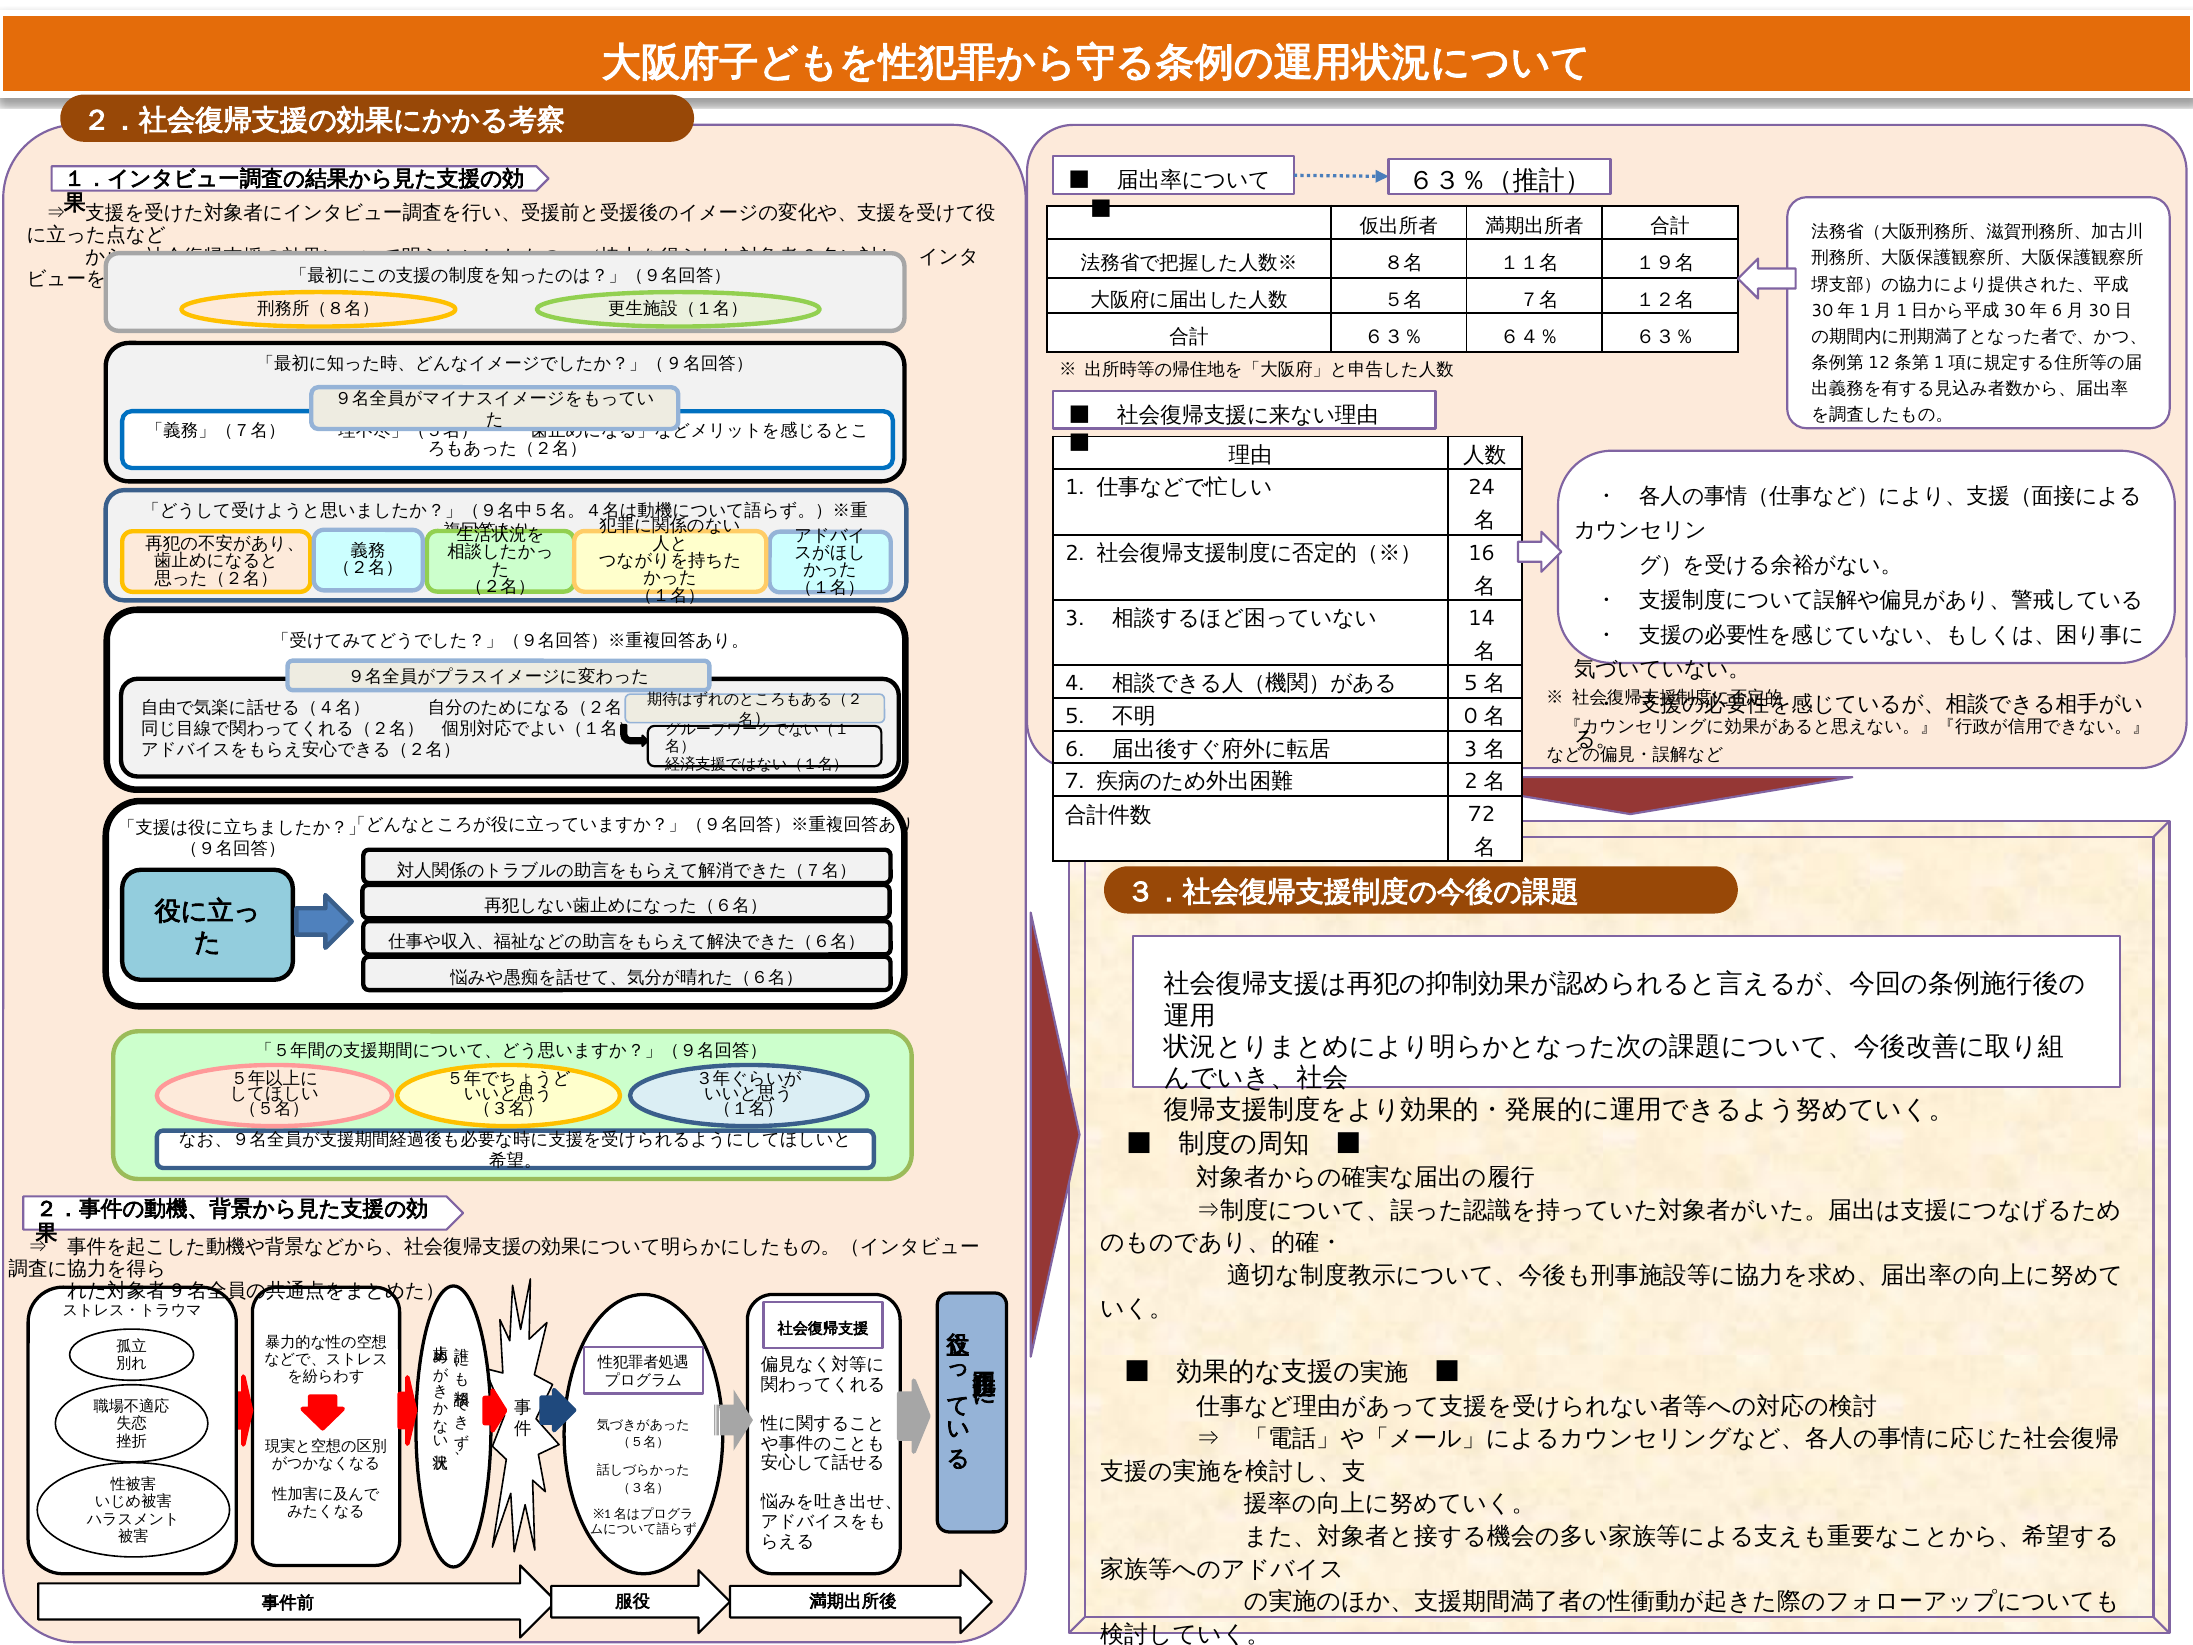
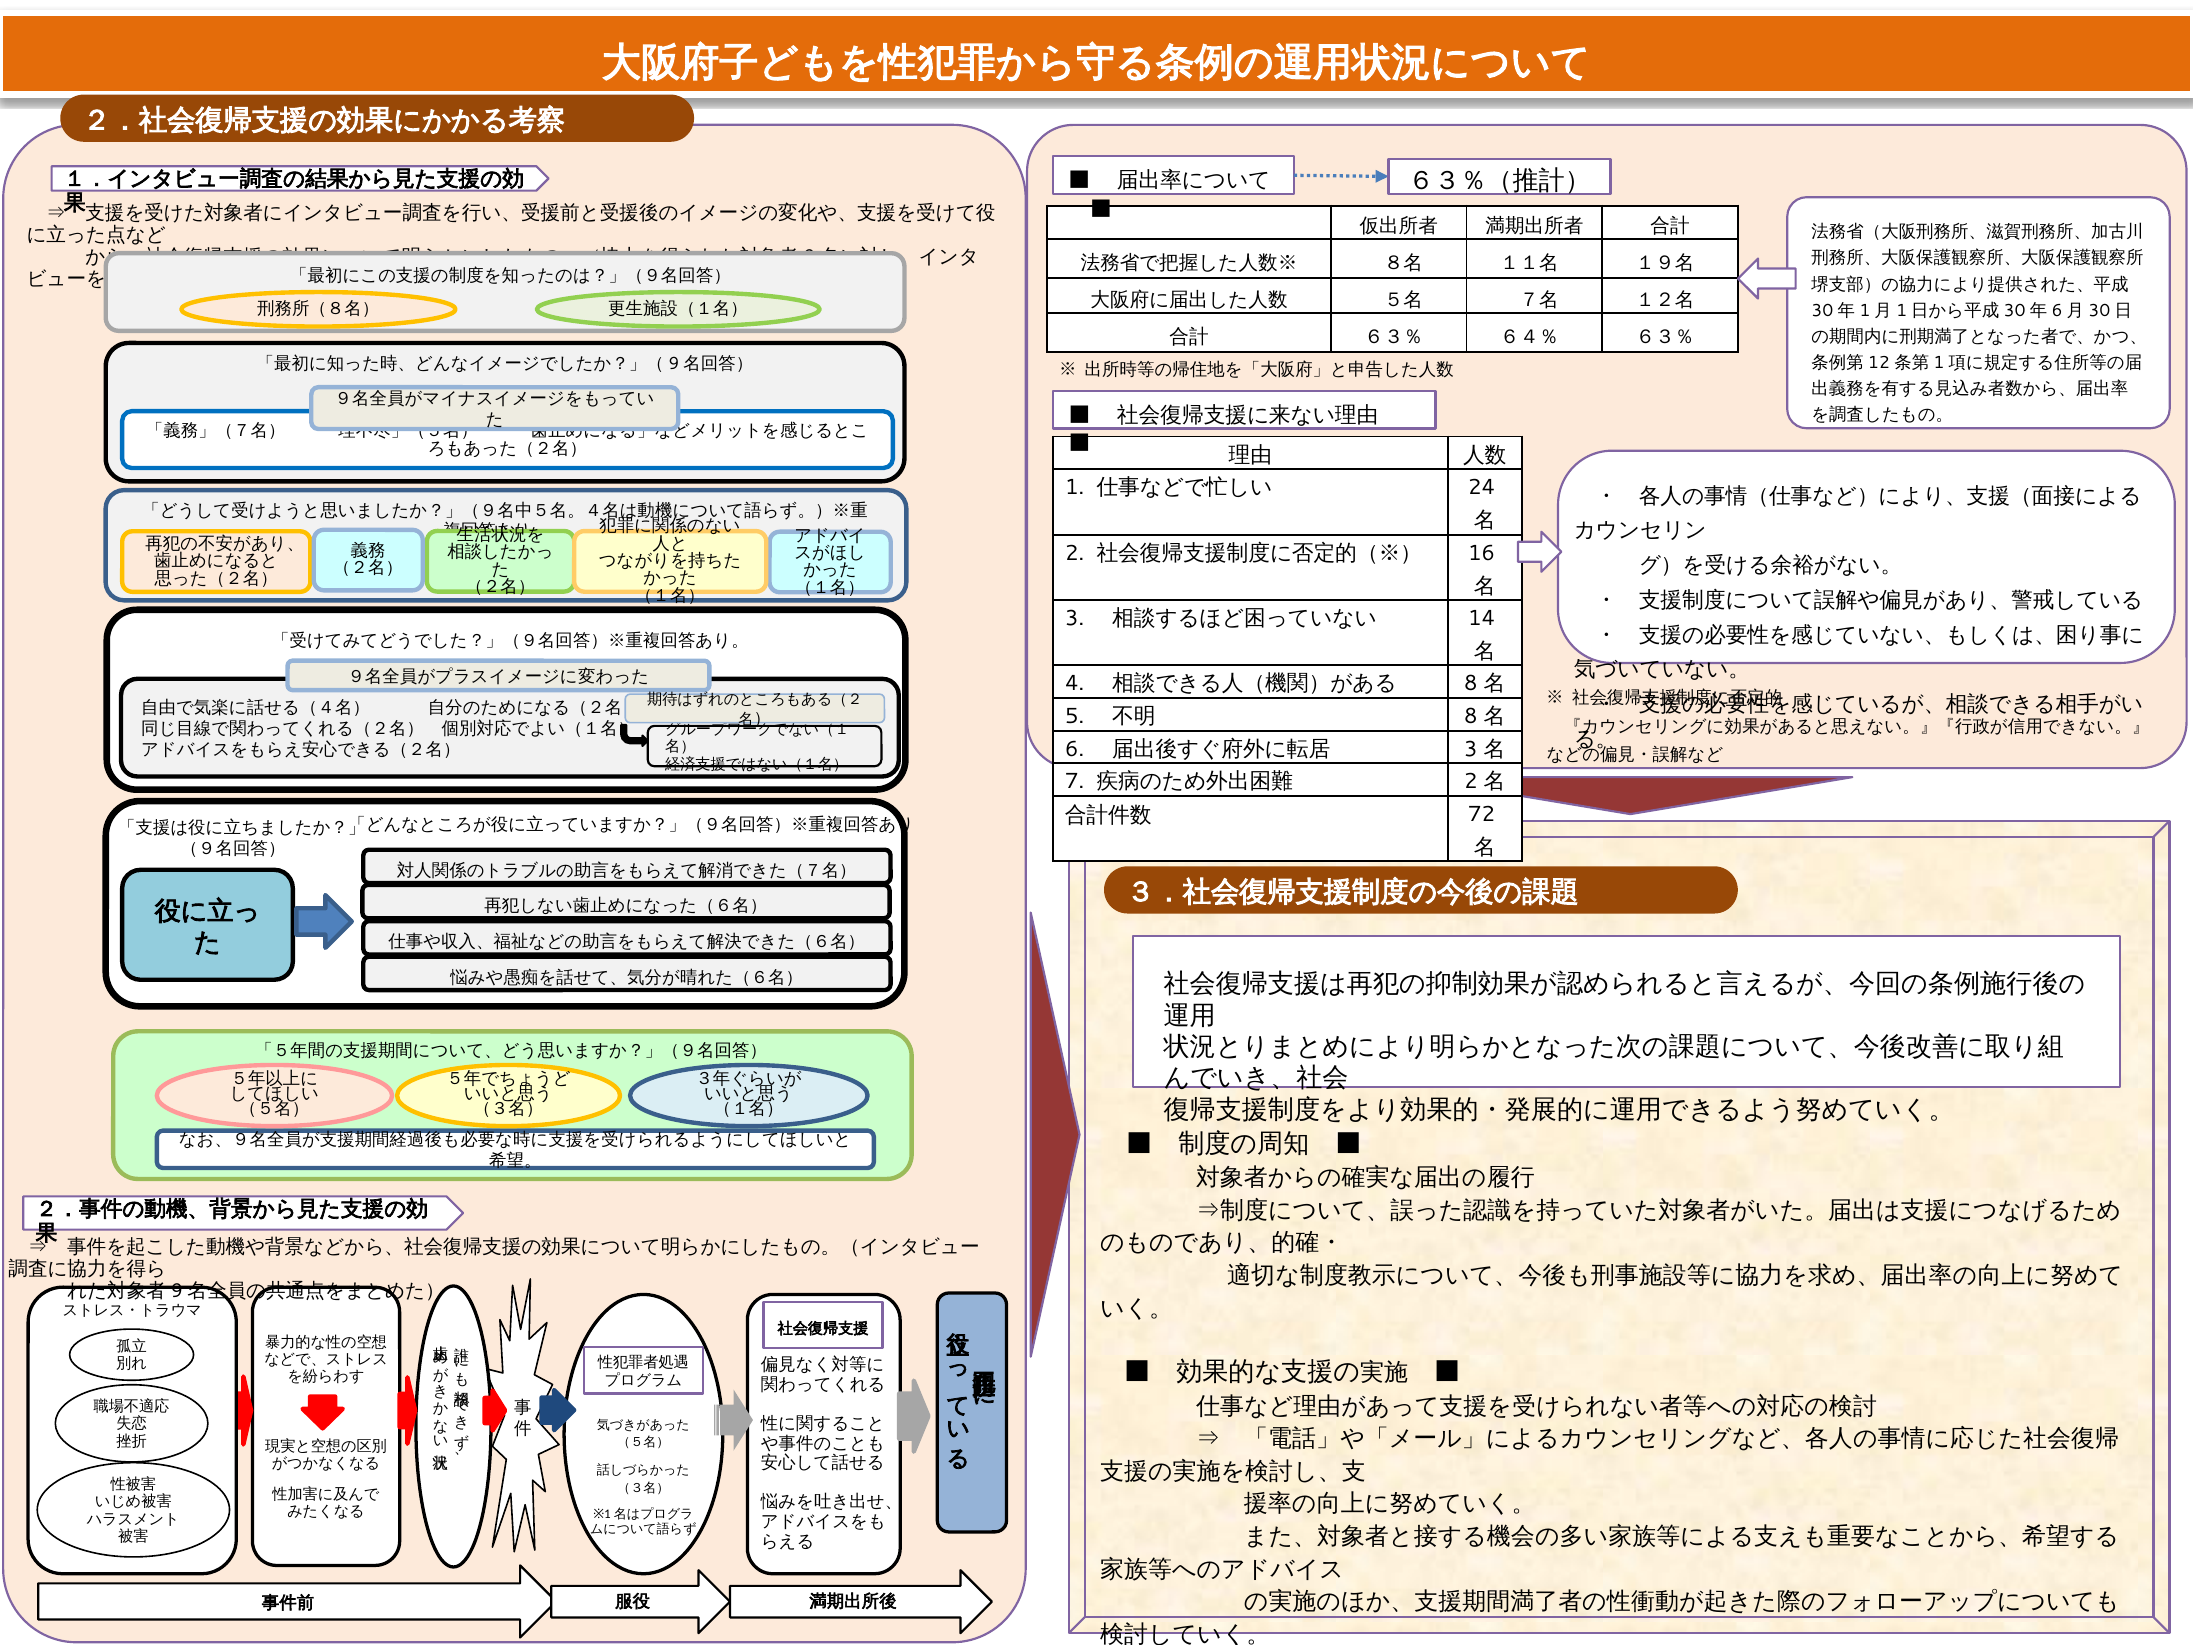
5 at (1471, 683): 5 -> 8
0 at (1471, 716): 0 -> 8
